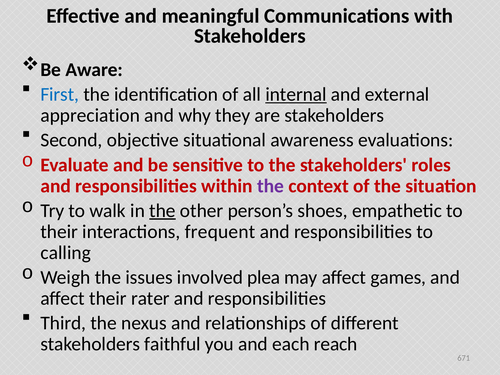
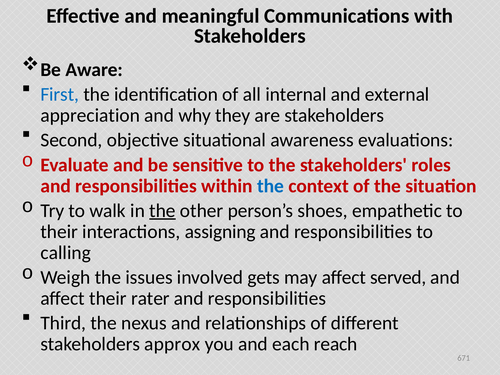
internal underline: present -> none
the at (271, 186) colour: purple -> blue
frequent: frequent -> assigning
plea: plea -> gets
games: games -> served
faithful: faithful -> approx
